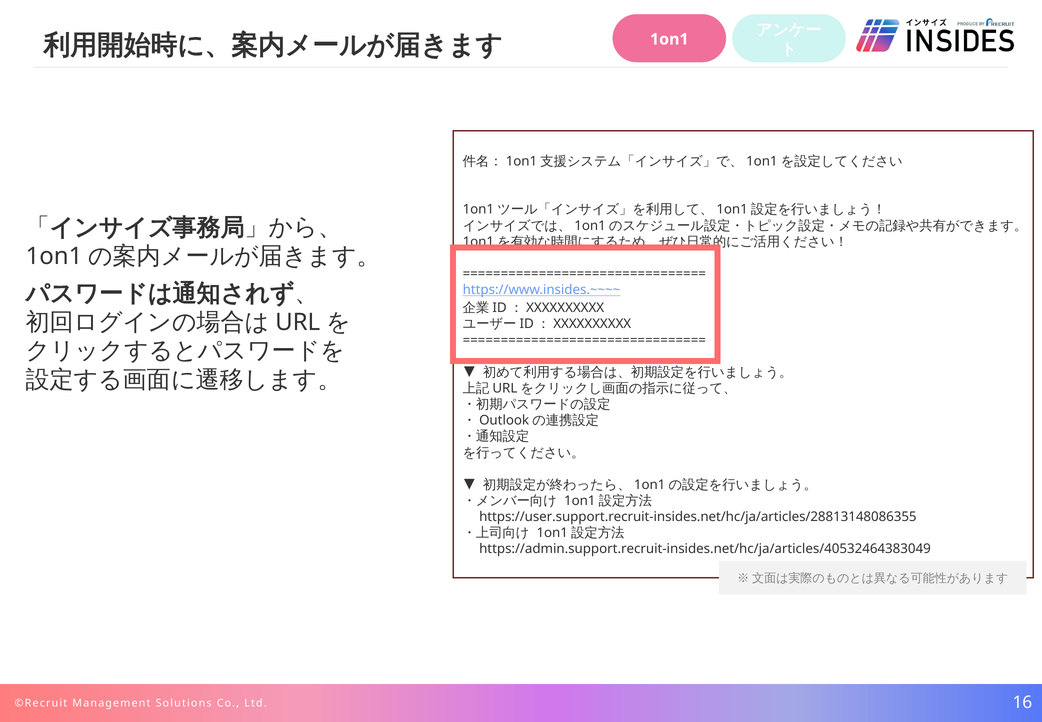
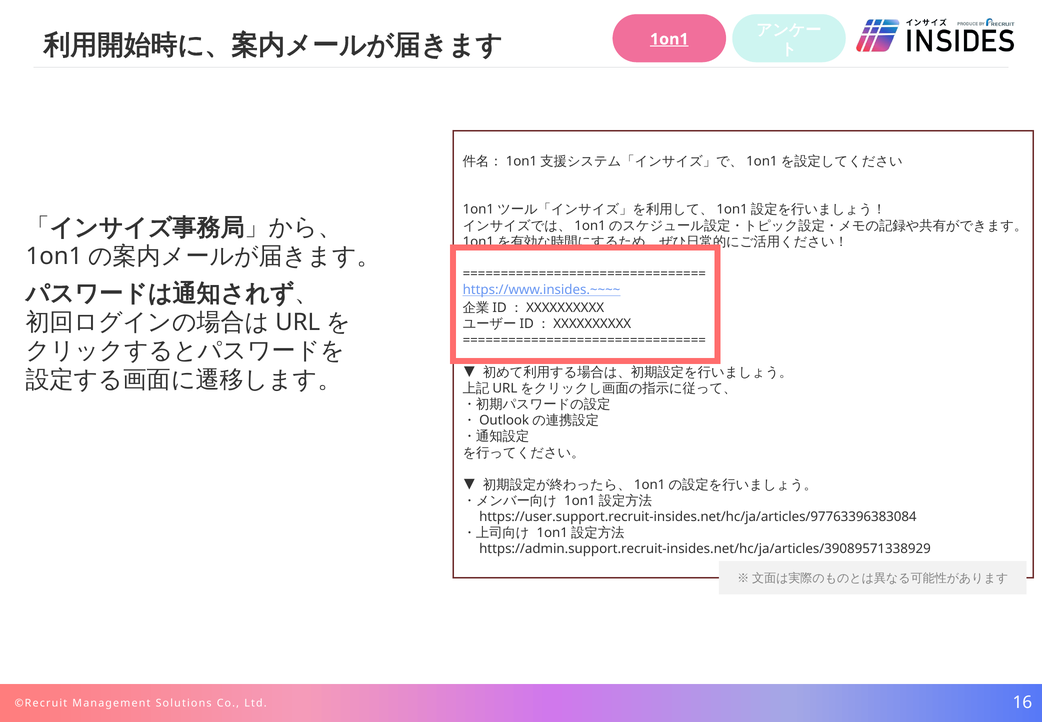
1on1 underline: none -> present
https://user.support.recruit-insides.net/hc/ja/articles/28813148086355: https://user.support.recruit-insides.net/hc/ja/articles/28813148086355 -> https://user.support.recruit-insides.net/hc/ja/articles/97763396383084
https://admin.support.recruit-insides.net/hc/ja/articles/40532464383049: https://admin.support.recruit-insides.net/hc/ja/articles/40532464383049 -> https://admin.support.recruit-insides.net/hc/ja/articles/39089571338929
